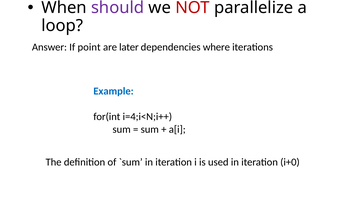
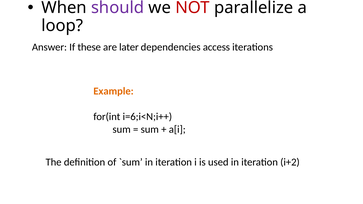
point: point -> these
where: where -> access
Example colour: blue -> orange
i=4;i<N;i++: i=4;i<N;i++ -> i=6;i<N;i++
i+0: i+0 -> i+2
